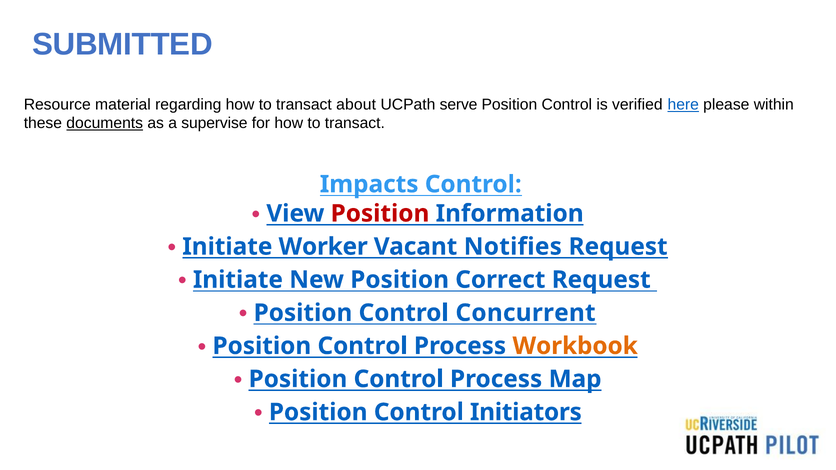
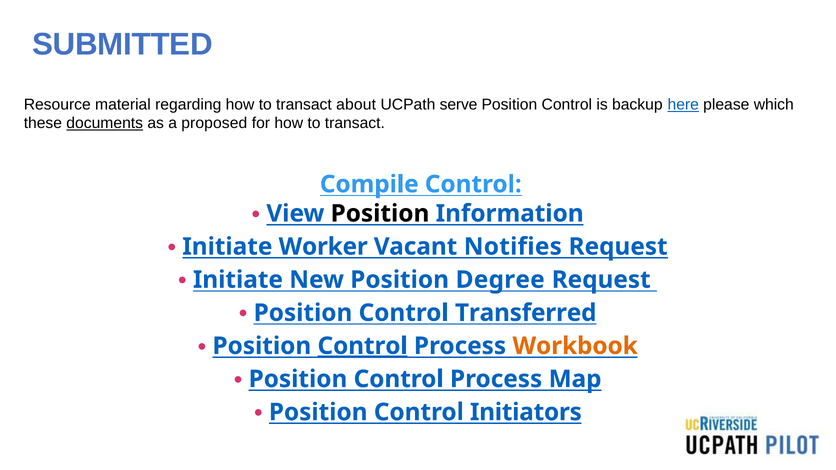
verified: verified -> backup
within: within -> which
supervise: supervise -> proposed
Impacts: Impacts -> Compile
Position at (380, 214) colour: red -> black
Correct: Correct -> Degree
Concurrent: Concurrent -> Transferred
Control at (363, 346) underline: none -> present
